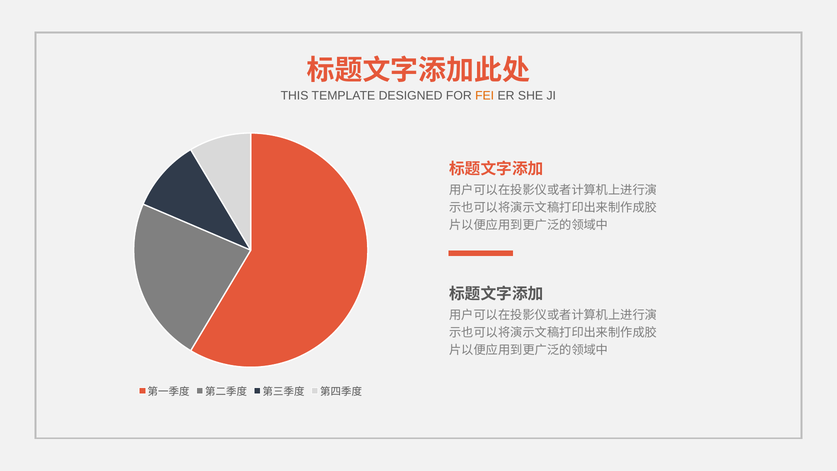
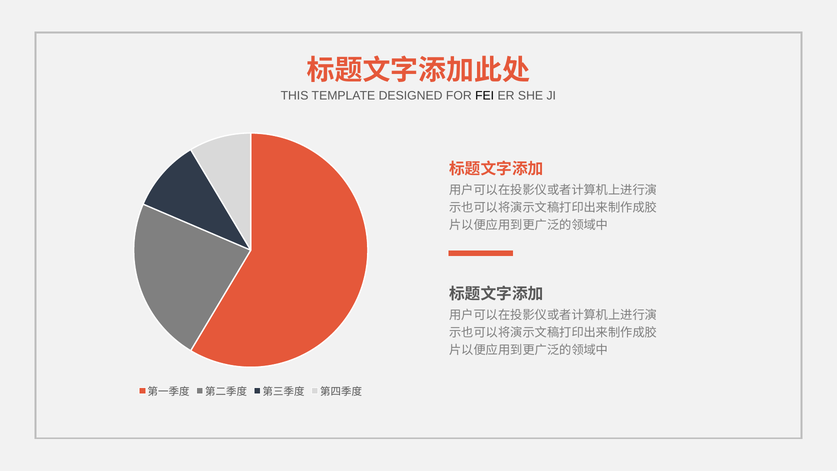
FEI colour: orange -> black
